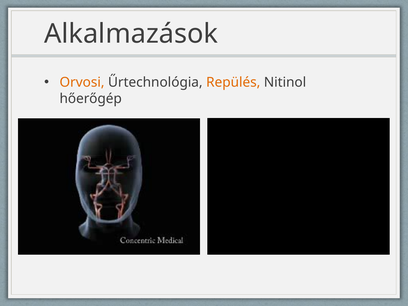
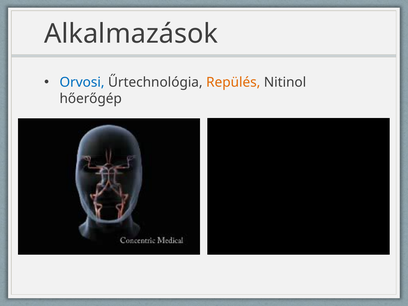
Orvosi colour: orange -> blue
